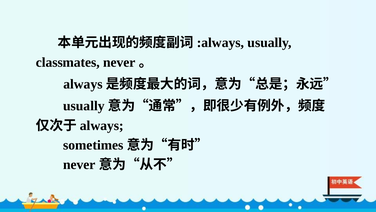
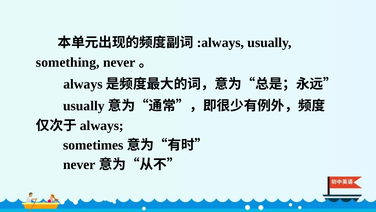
classmates: classmates -> something
